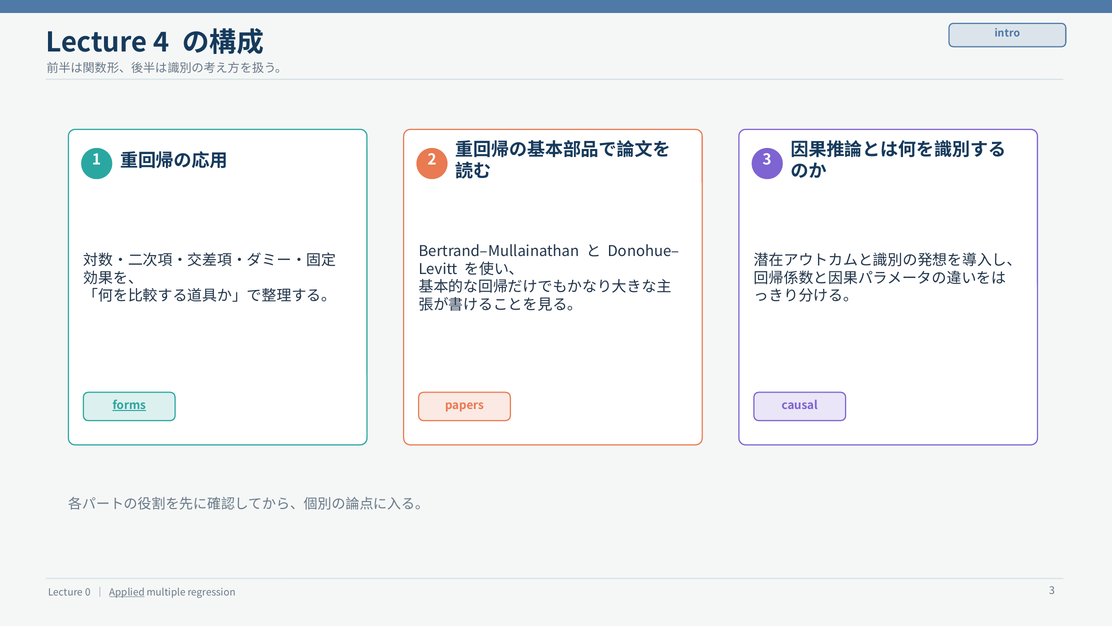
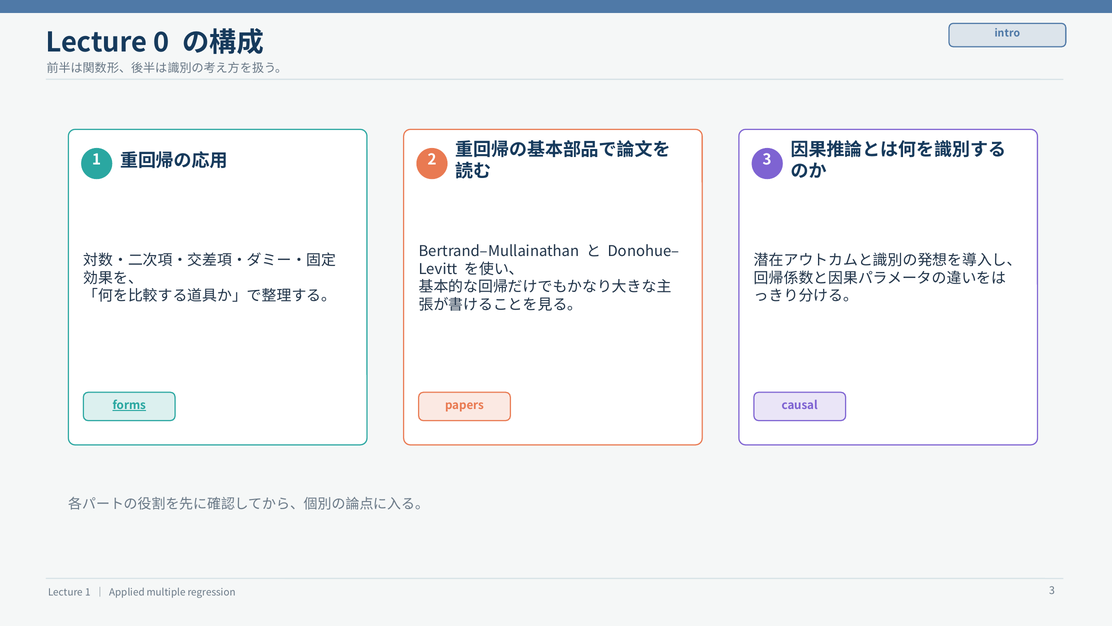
4: 4 -> 0
Lecture 0: 0 -> 1
Applied underline: present -> none
